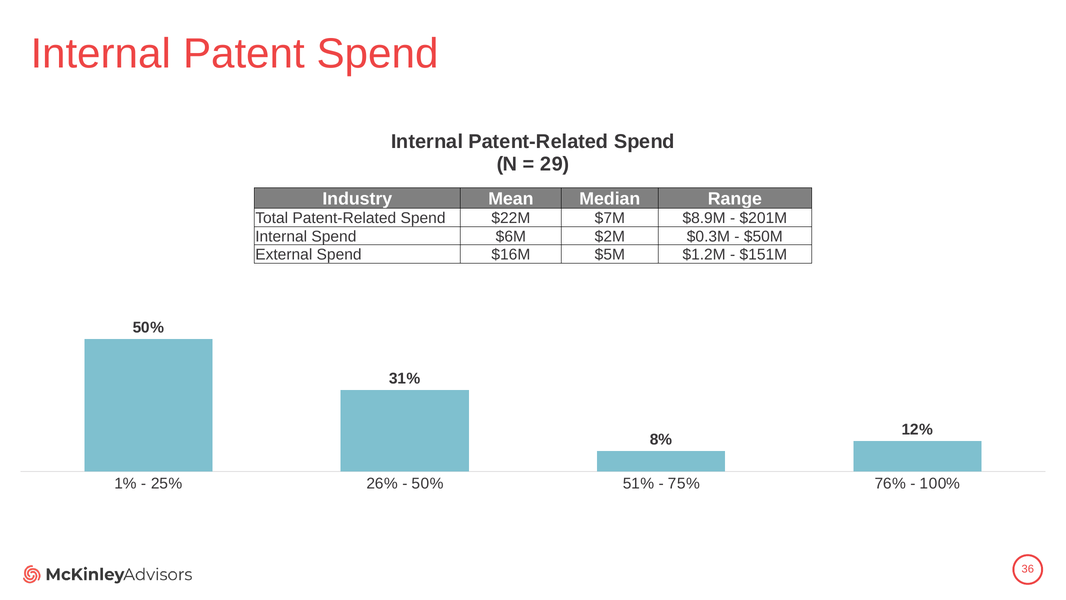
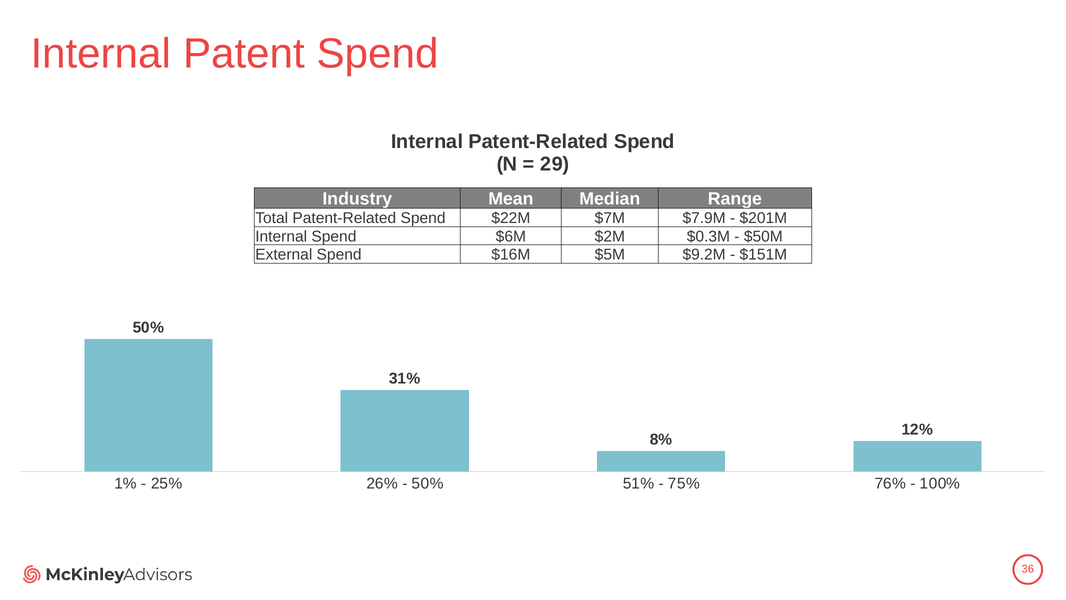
$8.9M: $8.9M -> $7.9M
$1.2M: $1.2M -> $9.2M
